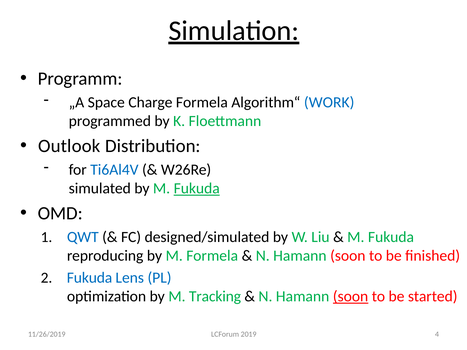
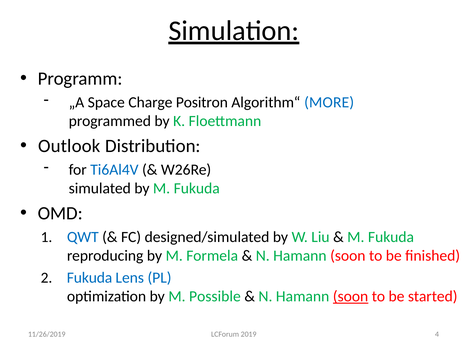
Charge Formela: Formela -> Positron
WORK: WORK -> MORE
Fukuda at (197, 189) underline: present -> none
Tracking: Tracking -> Possible
